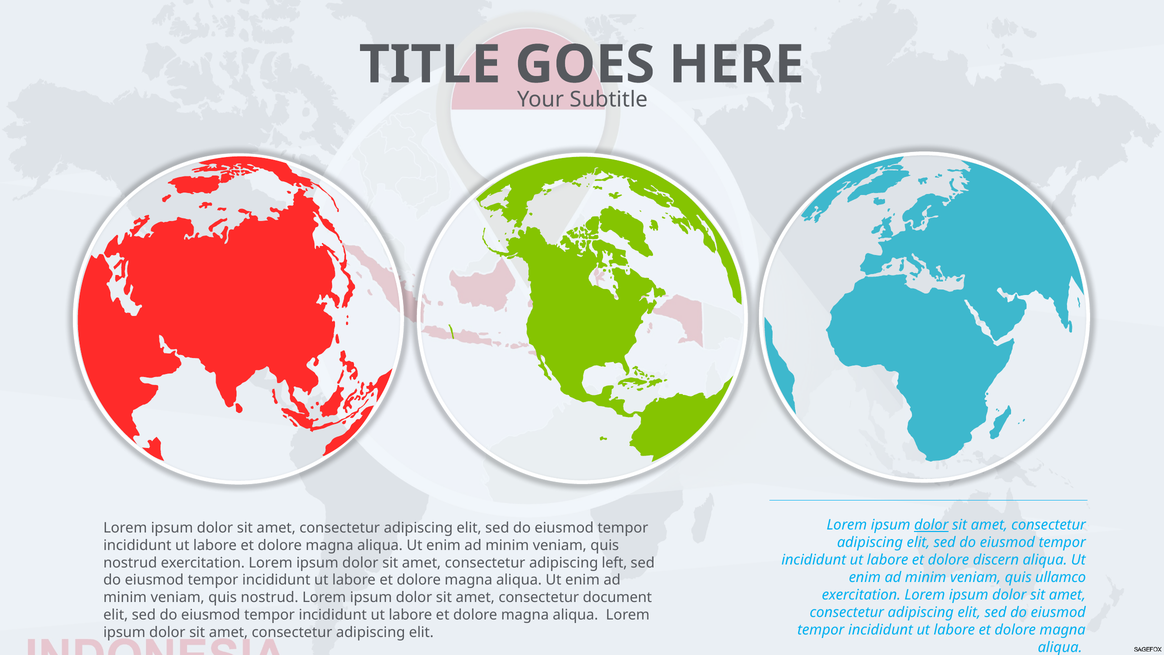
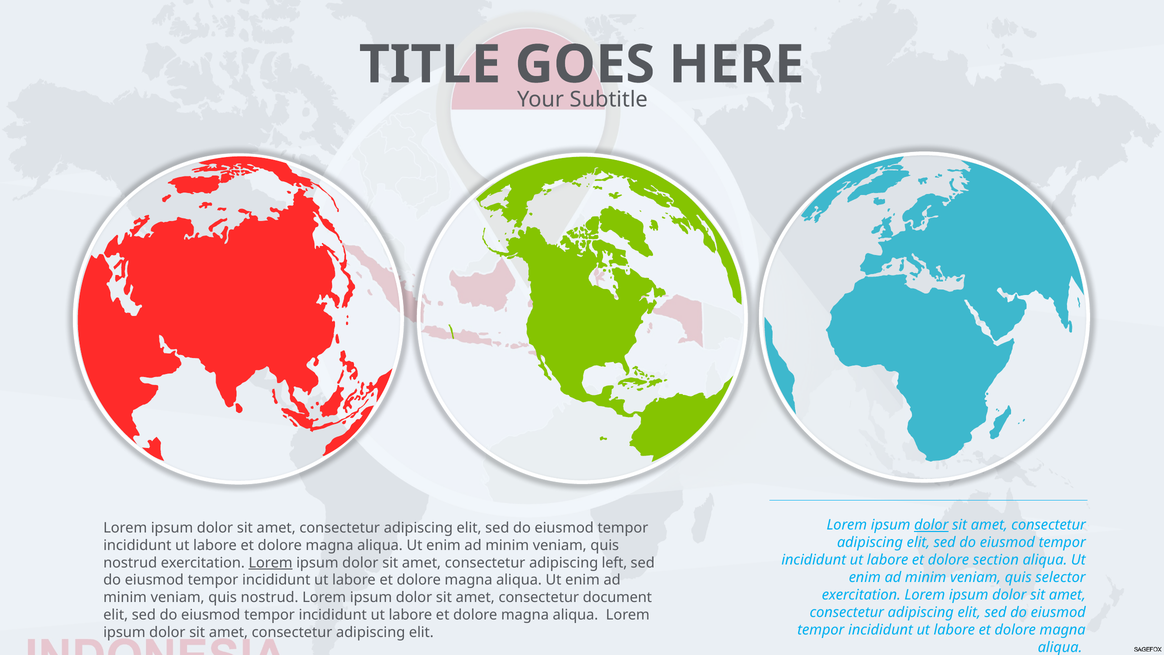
discern: discern -> section
Lorem at (271, 563) underline: none -> present
ullamco: ullamco -> selector
